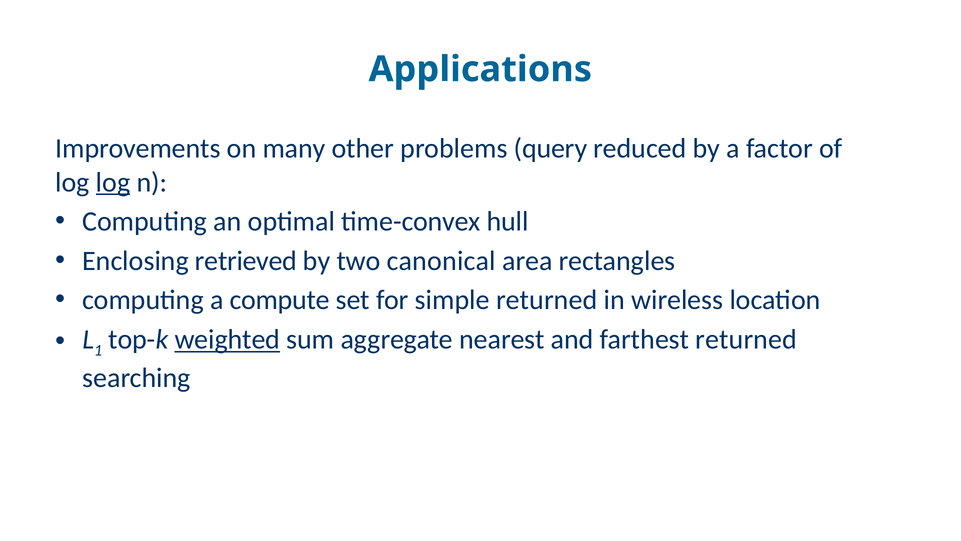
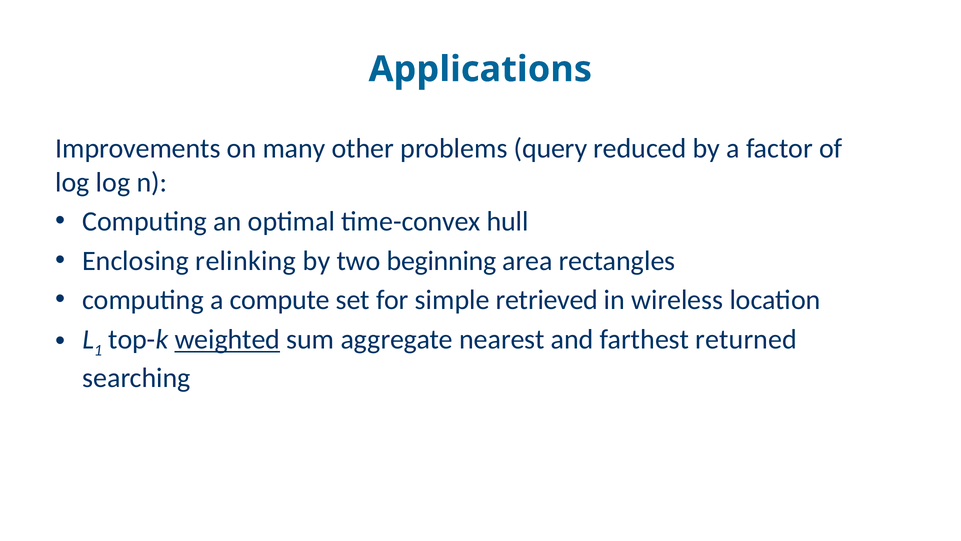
log at (113, 182) underline: present -> none
retrieved: retrieved -> relinking
canonical: canonical -> beginning
simple returned: returned -> retrieved
